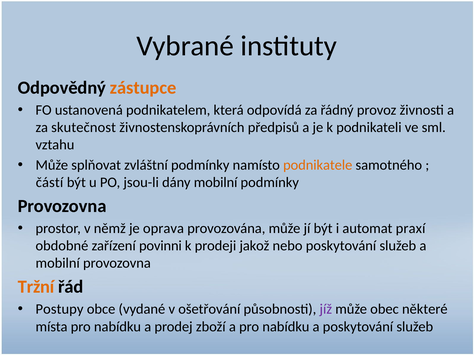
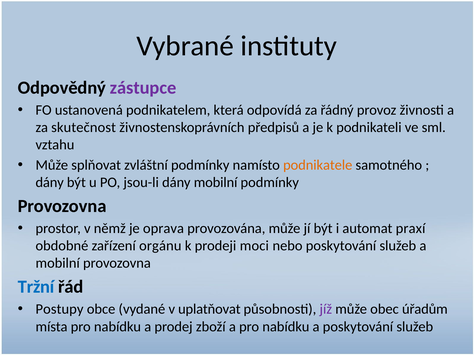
zástupce colour: orange -> purple
částí at (50, 183): částí -> dány
povinni: povinni -> orgánu
jakož: jakož -> moci
Tržní colour: orange -> blue
ošetřování: ošetřování -> uplatňovat
některé: některé -> úřadům
